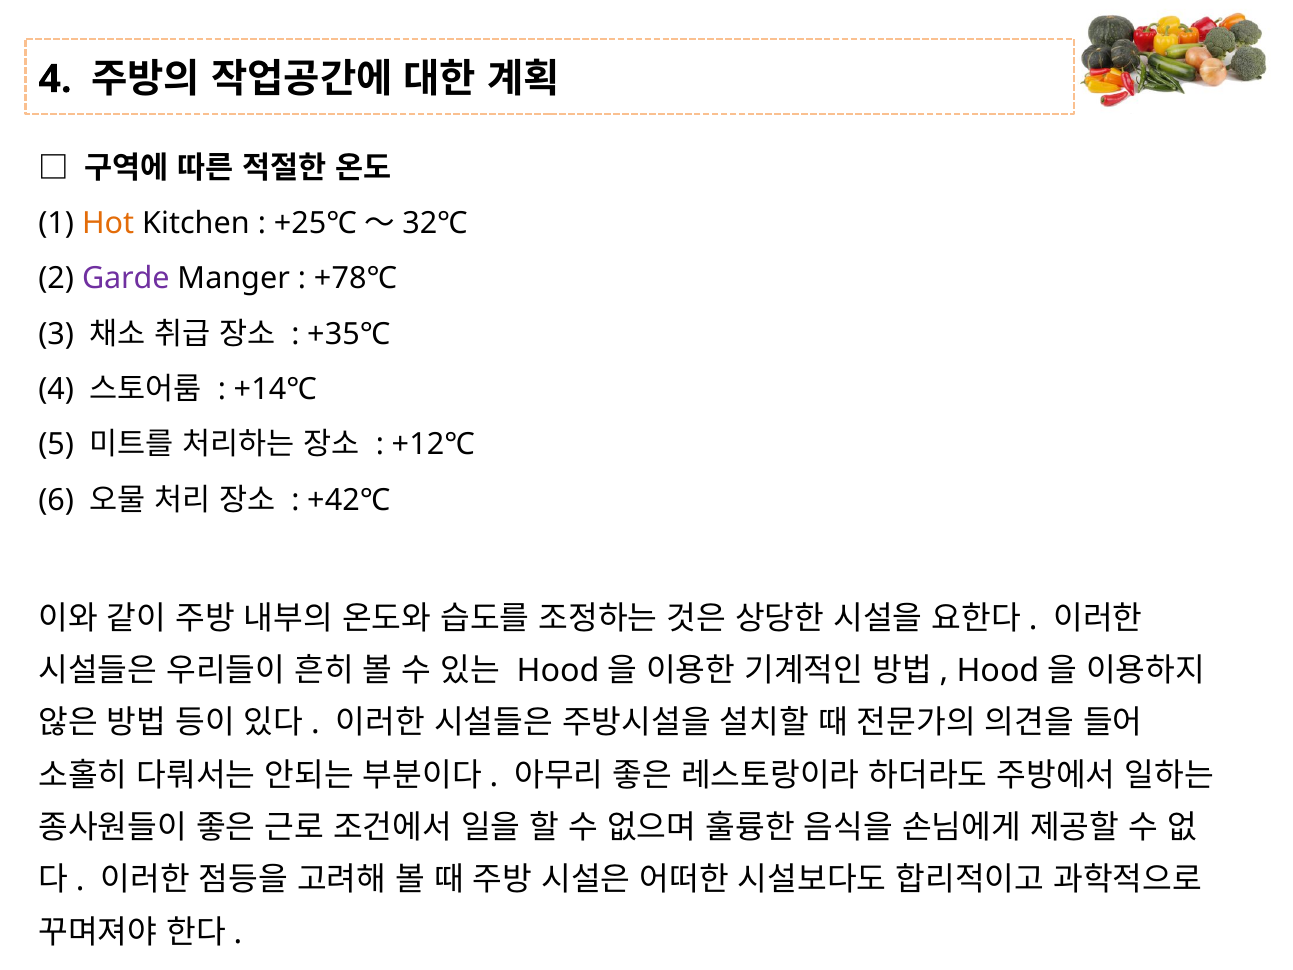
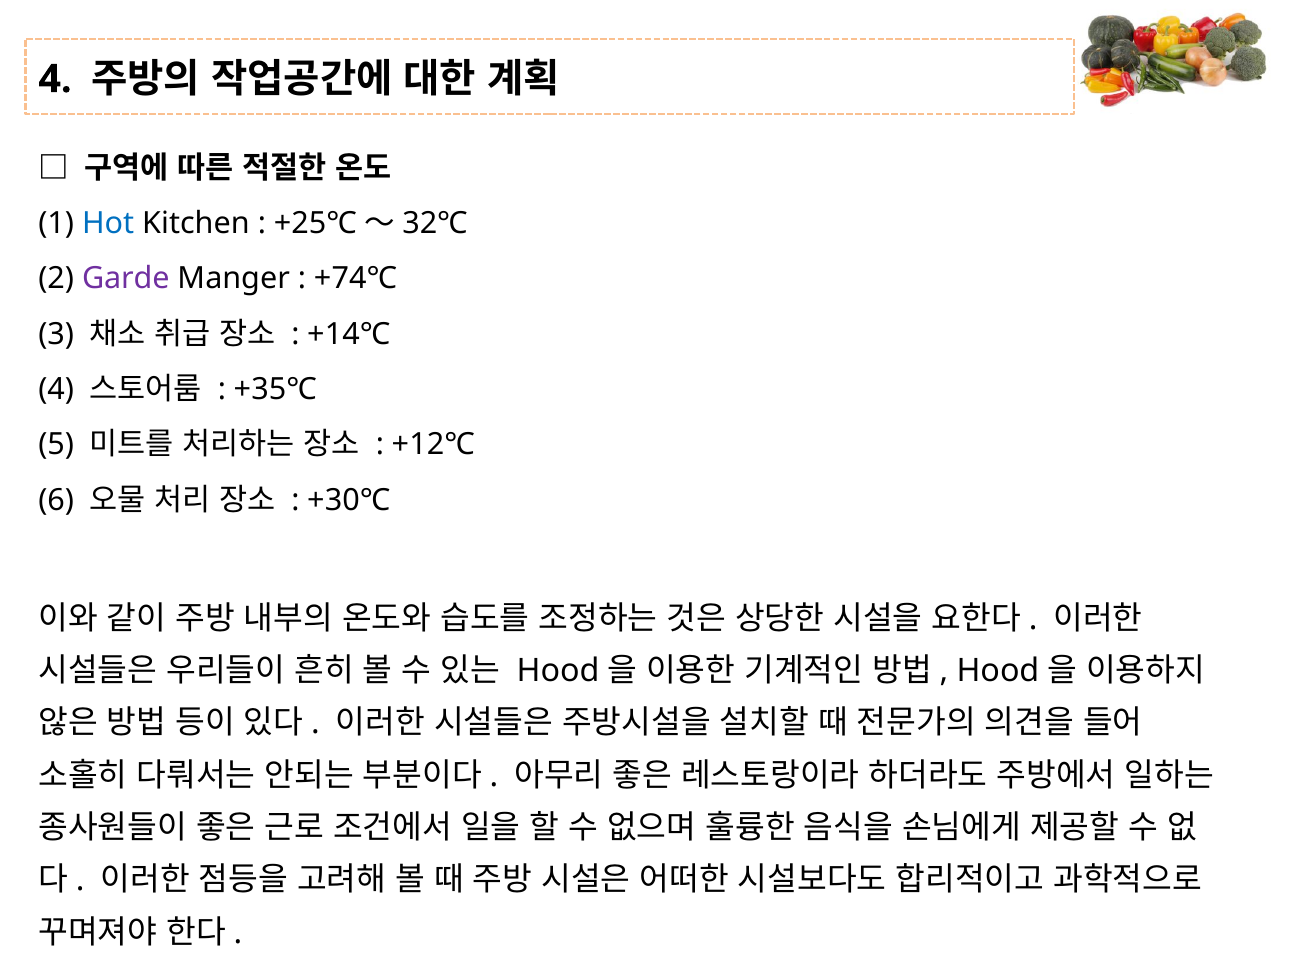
Hot colour: orange -> blue
+78℃: +78℃ -> +74℃
+35℃: +35℃ -> +14℃
+14℃: +14℃ -> +35℃
+42℃: +42℃ -> +30℃
